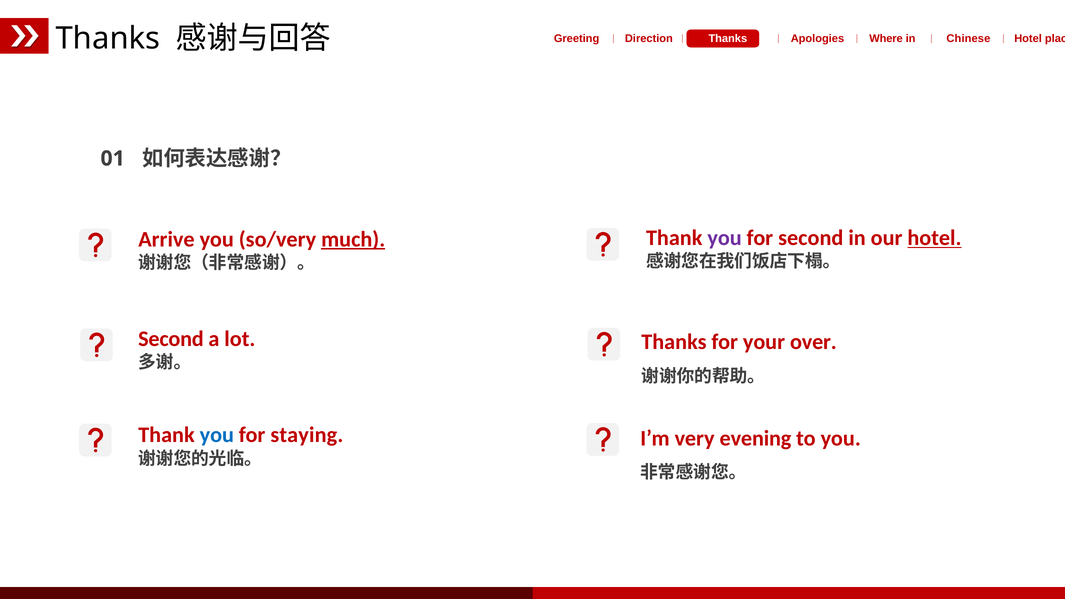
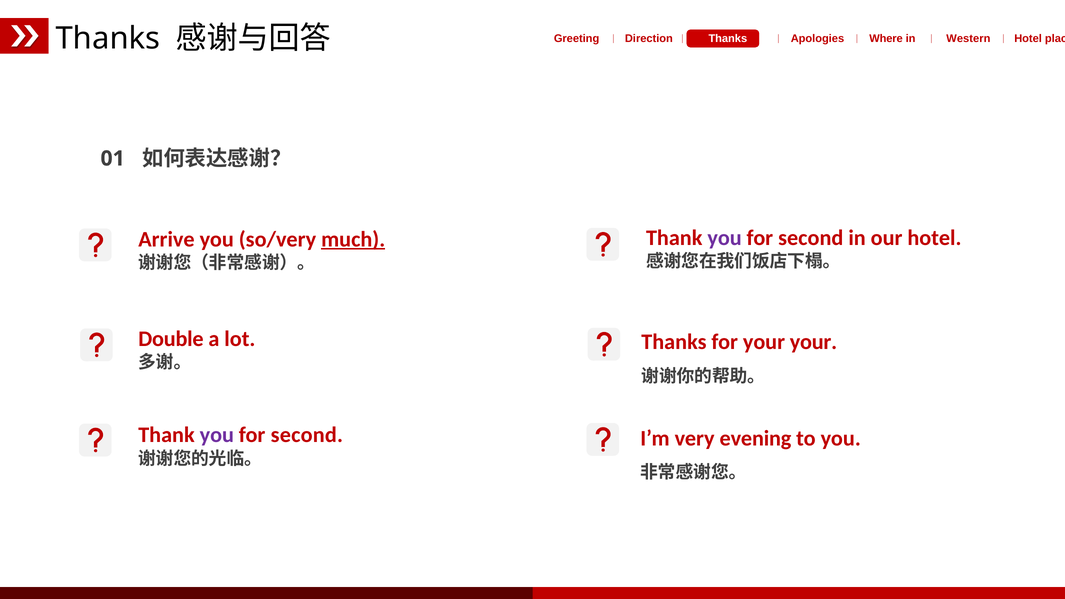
Chinese: Chinese -> Western
hotel at (934, 238) underline: present -> none
Second at (171, 339): Second -> Double
your over: over -> your
you at (217, 435) colour: blue -> purple
staying at (307, 435): staying -> second
